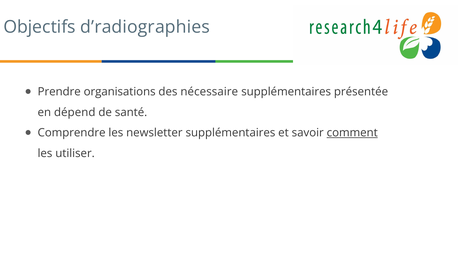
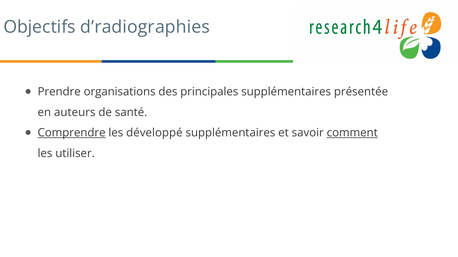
nécessaire: nécessaire -> principales
dépend: dépend -> auteurs
Comprendre underline: none -> present
newsletter: newsletter -> développé
